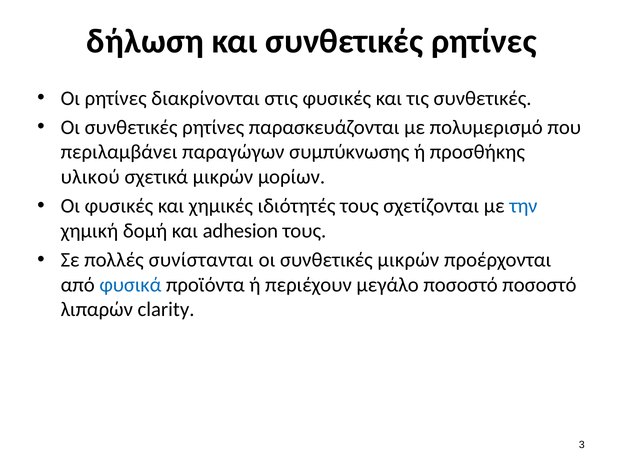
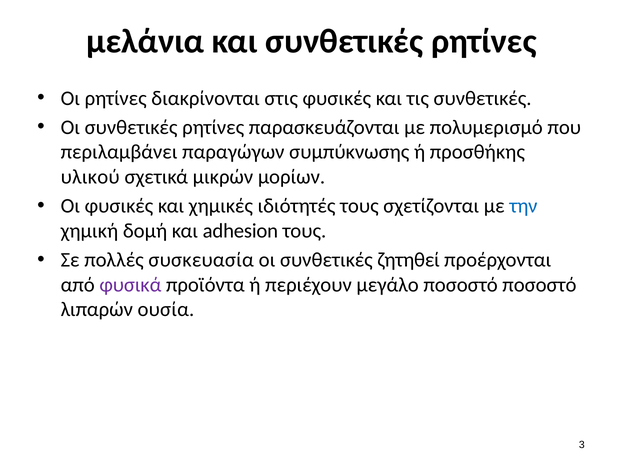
δήλωση: δήλωση -> μελάνια
συνίστανται: συνίστανται -> συσκευασία
συνθετικές μικρών: μικρών -> ζητηθεί
φυσικά colour: blue -> purple
clarity: clarity -> ουσία
